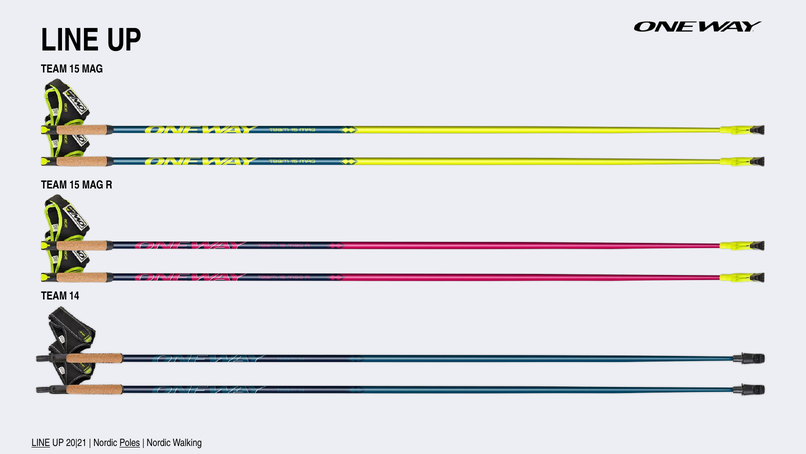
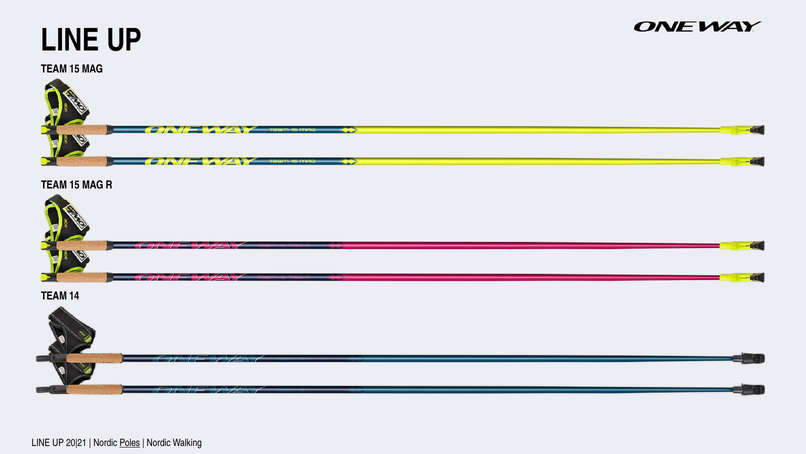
LINE at (41, 442) underline: present -> none
